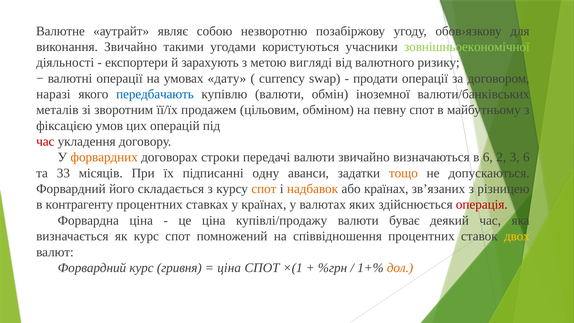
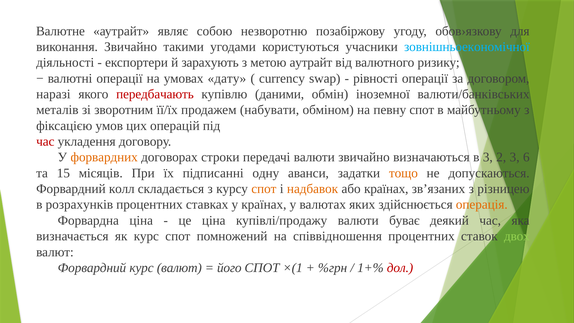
зовнішньоекономічної colour: light green -> light blue
метою вигляді: вигляді -> аутрайт
продати: продати -> рівності
передбачають colour: blue -> red
купівлю валюти: валюти -> даними
цільовим: цільовим -> набувати
в 6: 6 -> 3
33: 33 -> 15
його: його -> колл
контрагенту: контрагенту -> розрахунків
операція colour: red -> orange
двох colour: yellow -> light green
курс гривня: гривня -> валют
ціна at (229, 268): ціна -> його
дол colour: orange -> red
